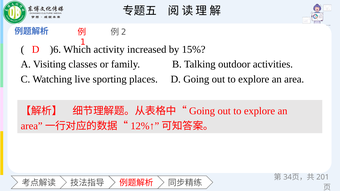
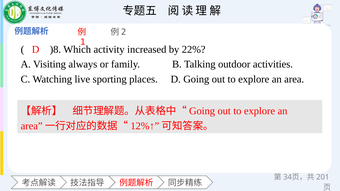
)6: )6 -> )8
15%: 15% -> 22%
classes: classes -> always
